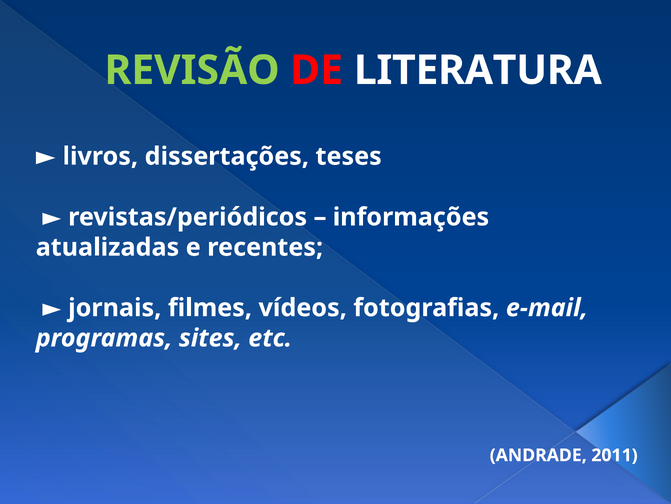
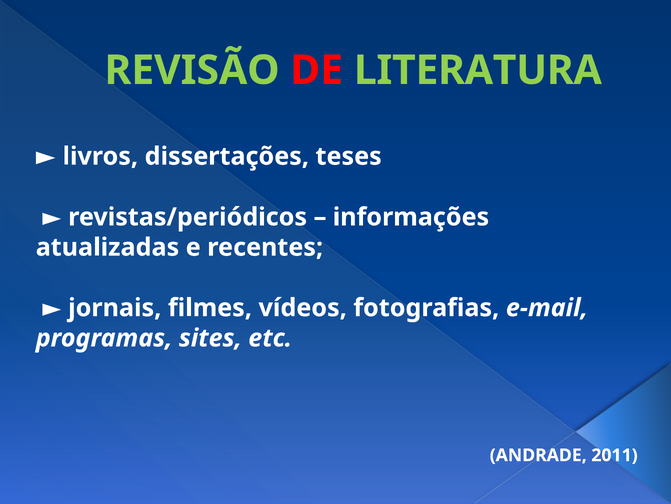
LITERATURA colour: white -> light green
